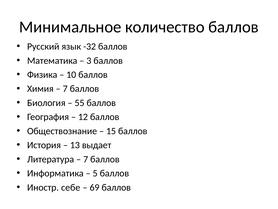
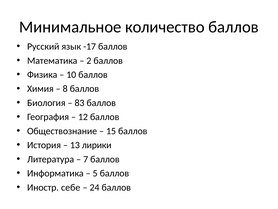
-32: -32 -> -17
3: 3 -> 2
7 at (65, 89): 7 -> 8
55: 55 -> 83
выдает: выдает -> лирики
69: 69 -> 24
